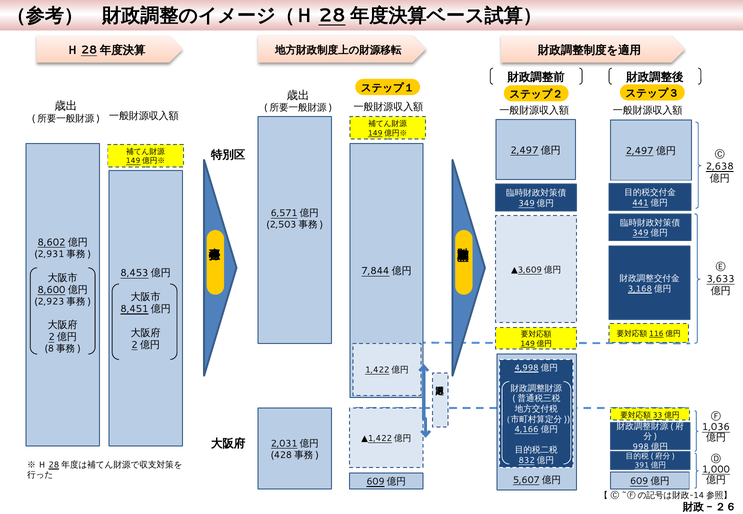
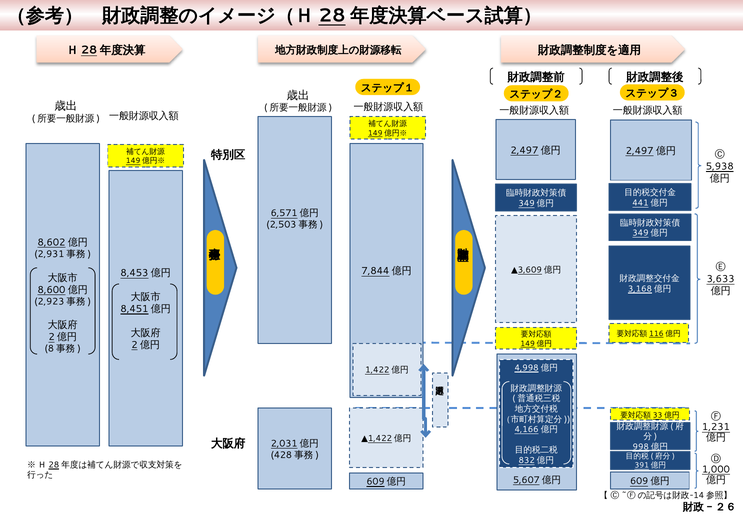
2,638: 2,638 -> 5,938
1,036: 1,036 -> 1,231
